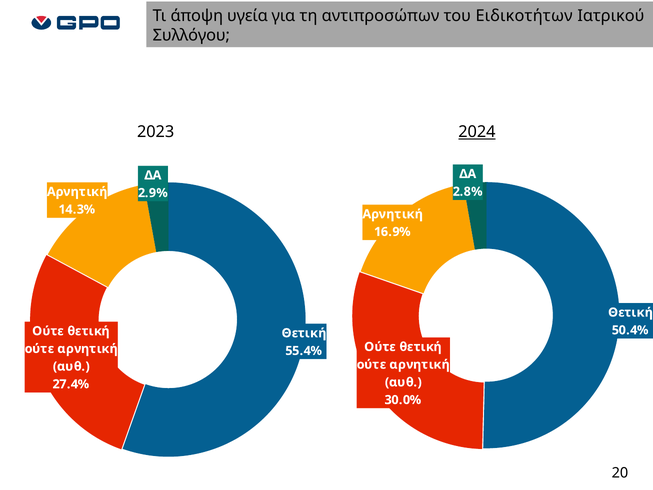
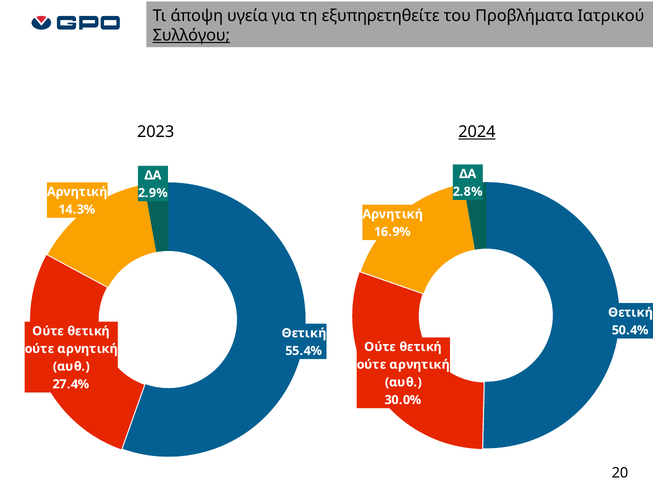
αντιπροσώπων: αντιπροσώπων -> εξυπηρετηθείτε
Ειδικοτήτων: Ειδικοτήτων -> Προβλήματα
Συλλόγου underline: none -> present
